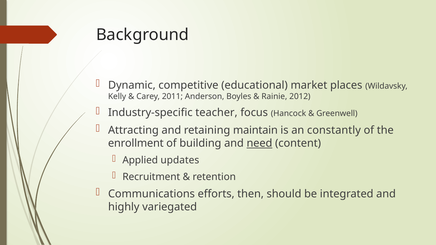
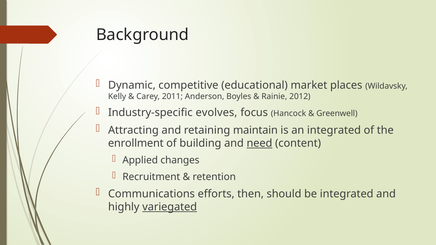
teacher: teacher -> evolves
an constantly: constantly -> integrated
updates: updates -> changes
variegated underline: none -> present
